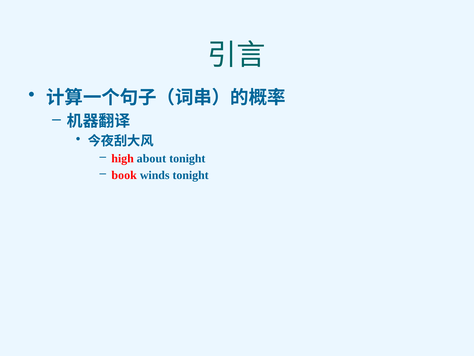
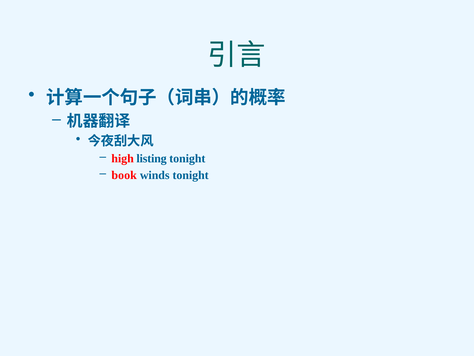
about: about -> listing
